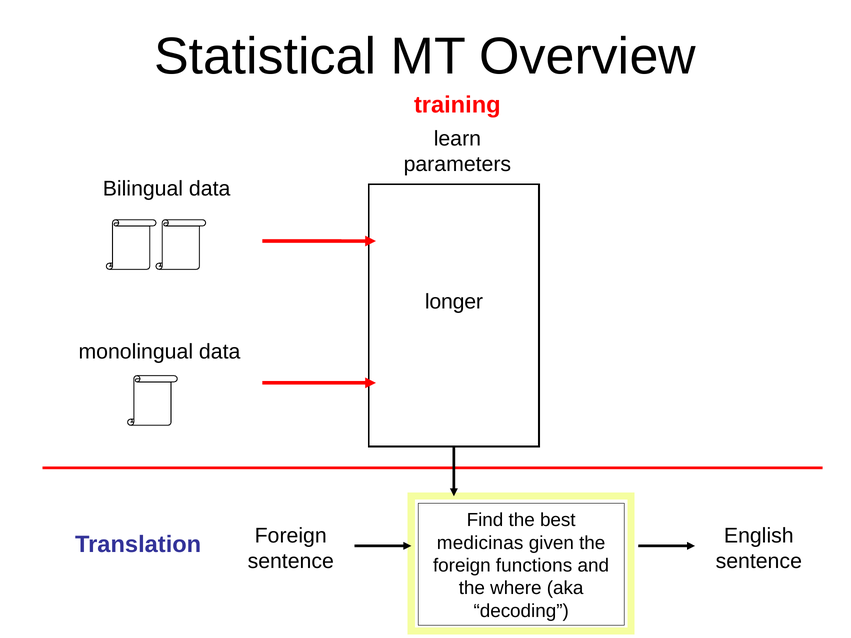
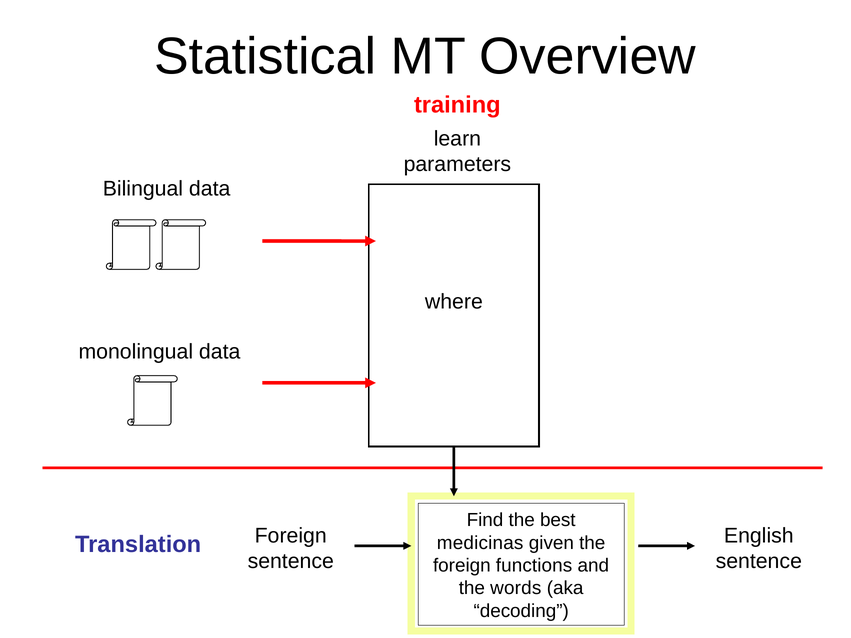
longer: longer -> where
where: where -> words
